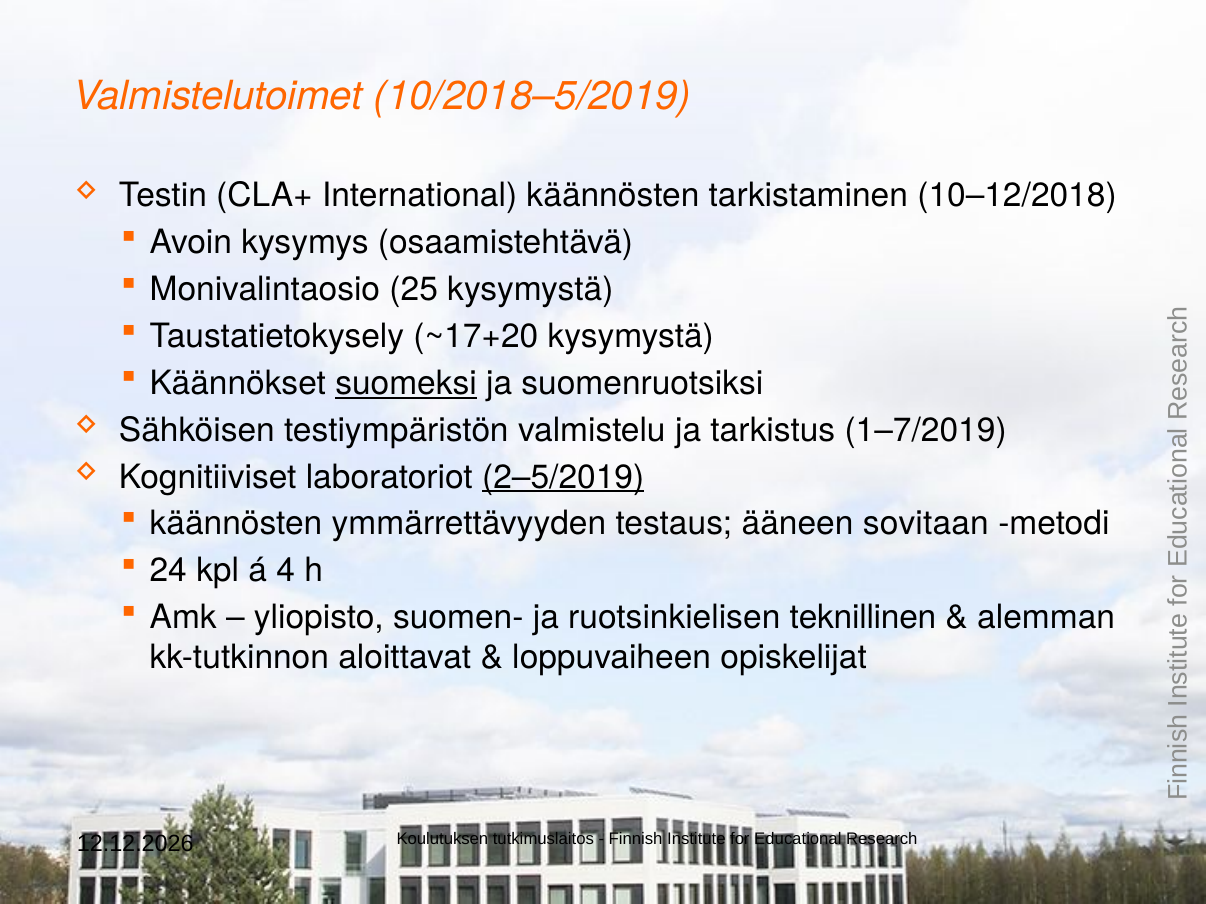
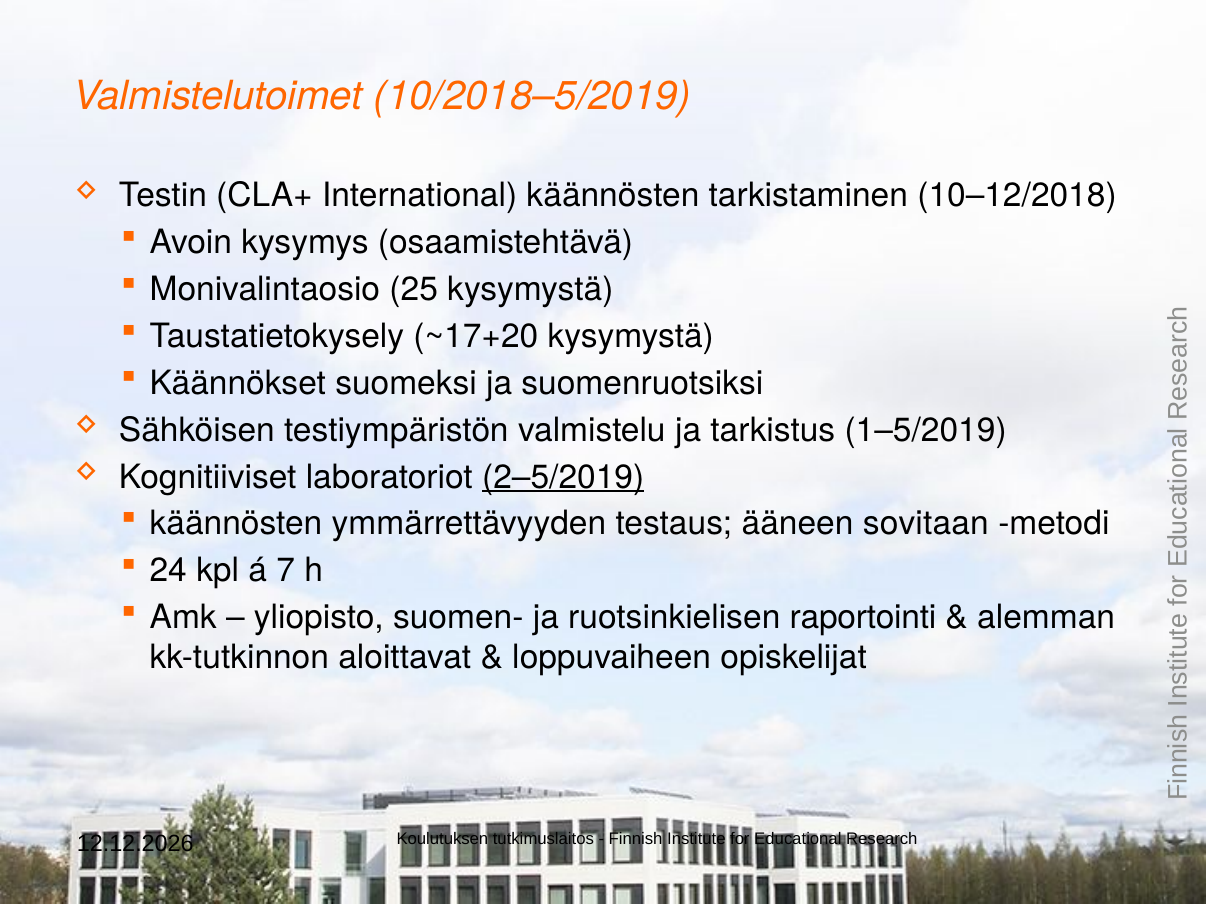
suomeksi underline: present -> none
1–7/2019: 1–7/2019 -> 1–5/2019
4: 4 -> 7
teknillinen: teknillinen -> raportointi
